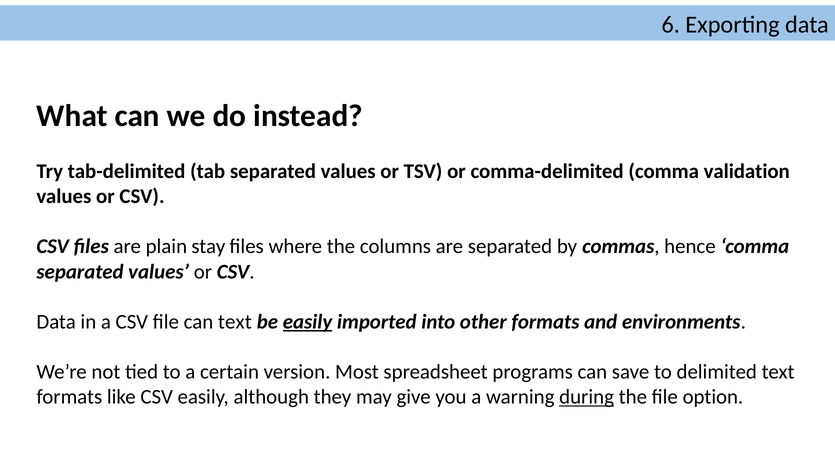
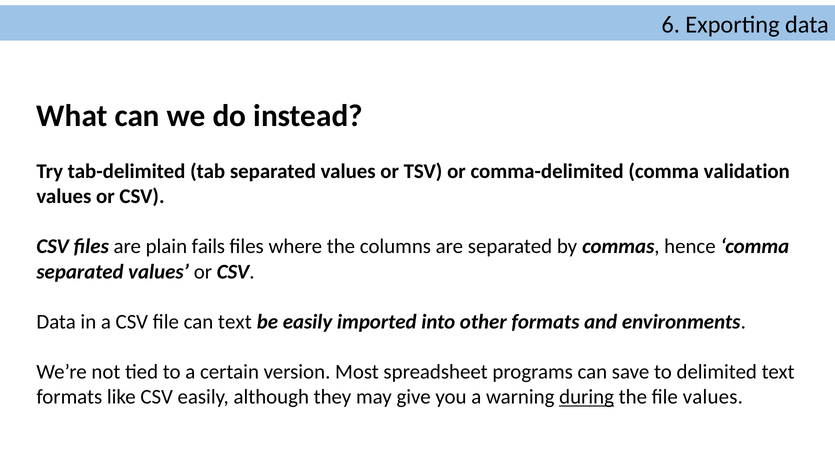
stay: stay -> fails
easily at (308, 322) underline: present -> none
file option: option -> values
